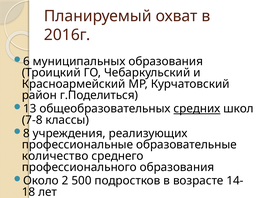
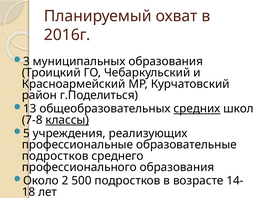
6: 6 -> 3
классы underline: none -> present
8: 8 -> 5
количество at (55, 155): количество -> подростков
